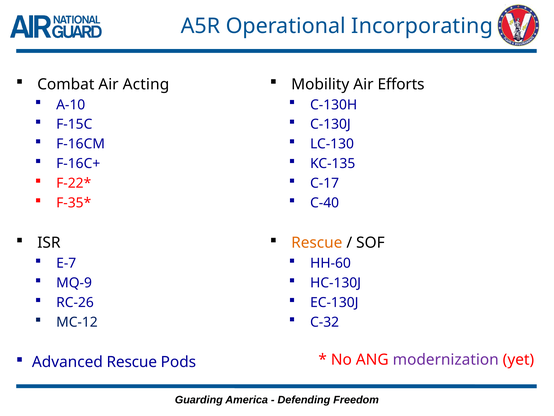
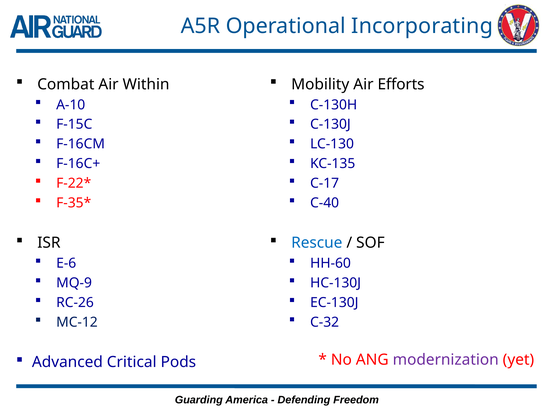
Acting: Acting -> Within
Rescue at (317, 243) colour: orange -> blue
E-7: E-7 -> E-6
Advanced Rescue: Rescue -> Critical
